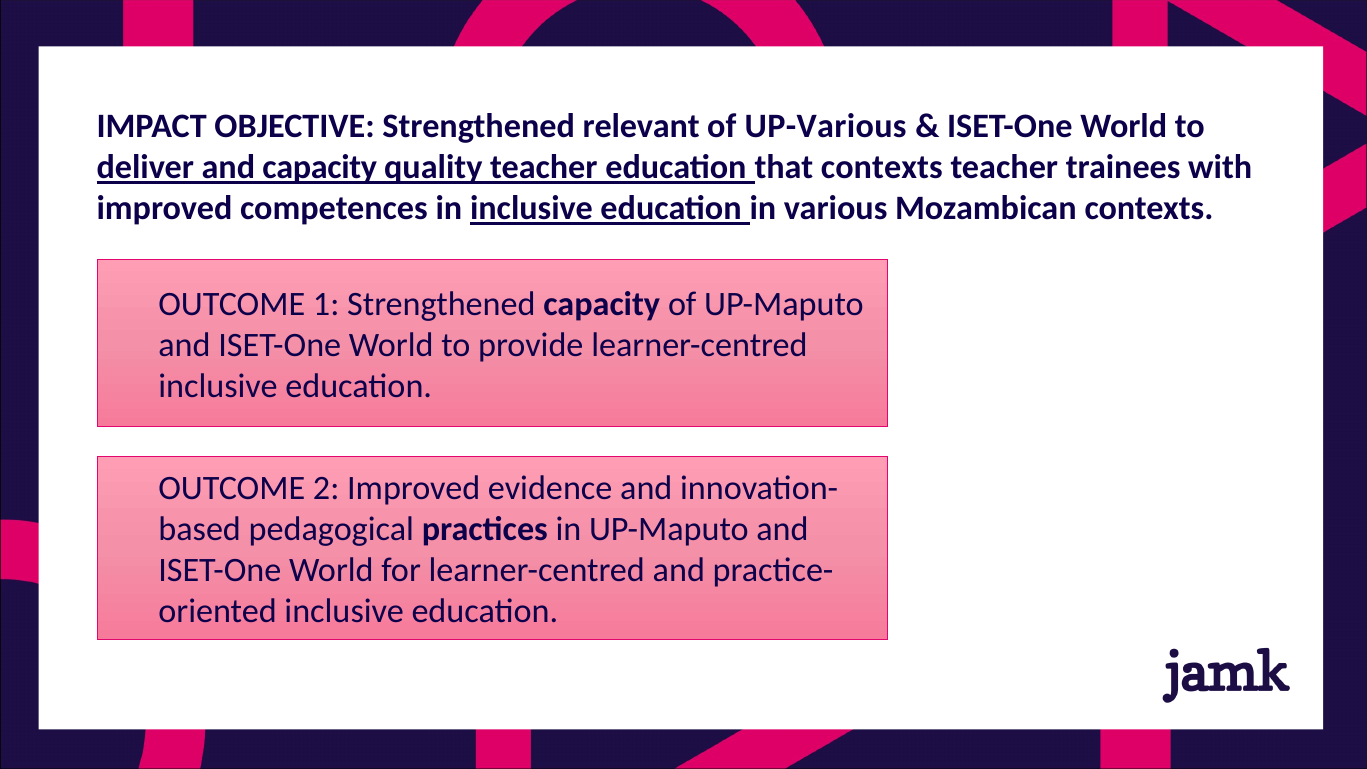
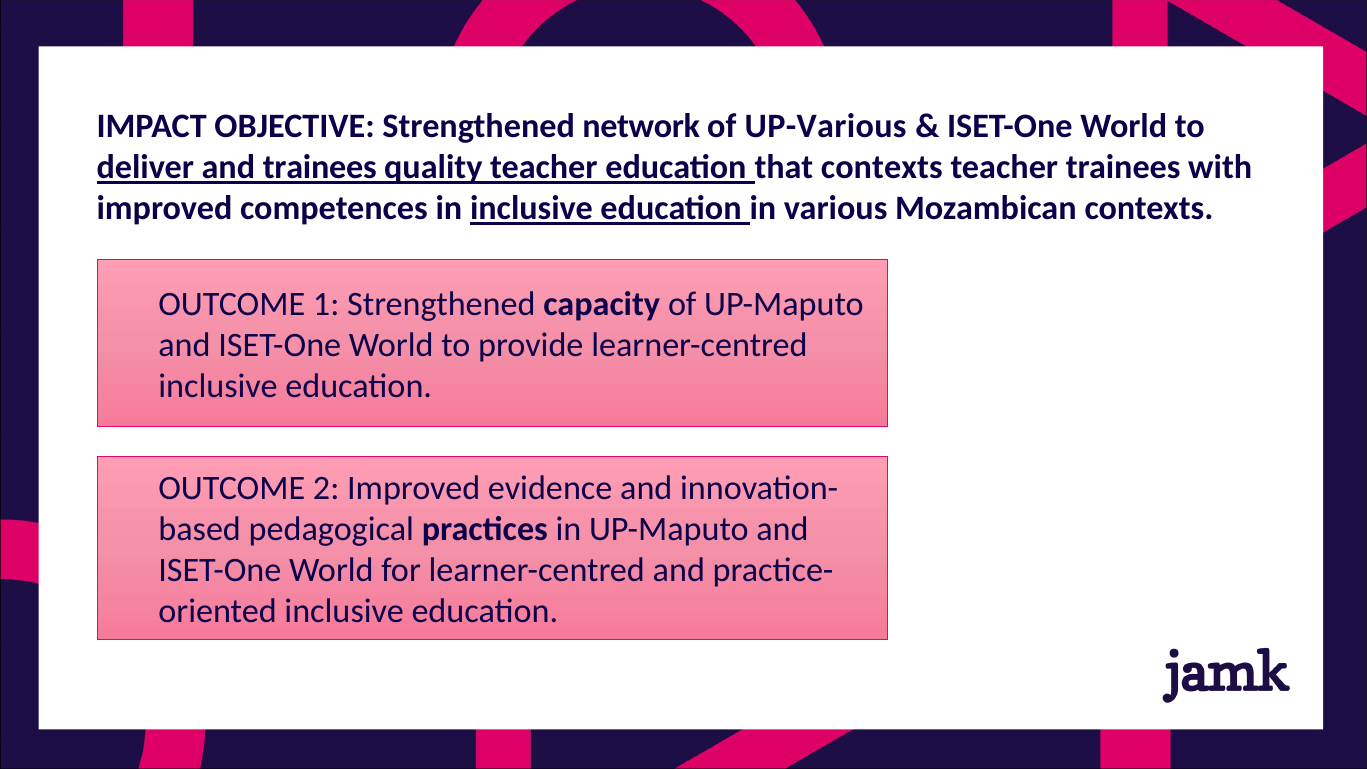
relevant: relevant -> network
and capacity: capacity -> trainees
